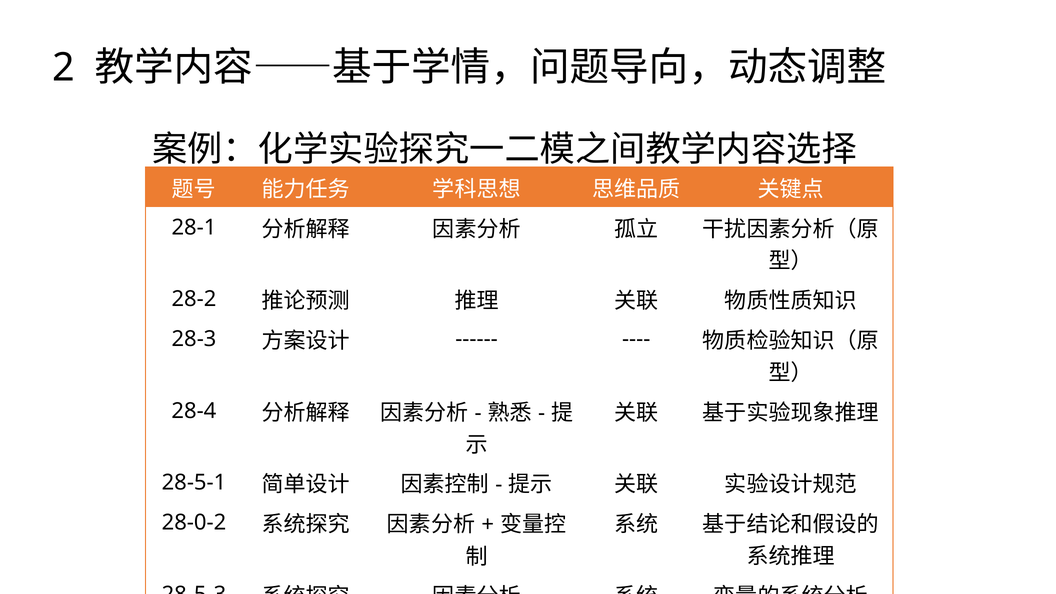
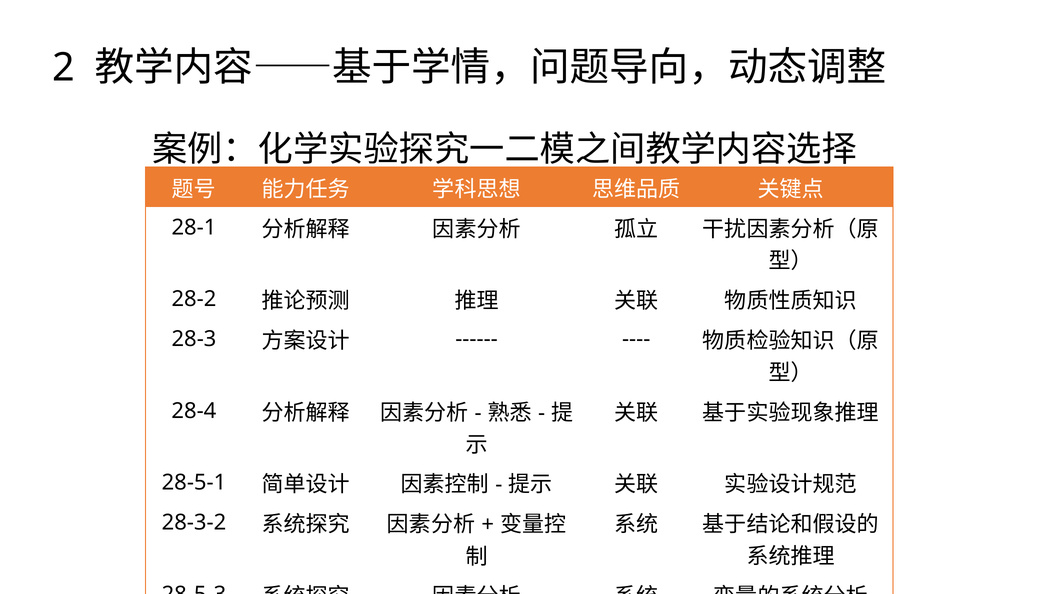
28-0-2: 28-0-2 -> 28-3-2
